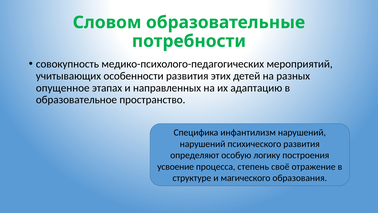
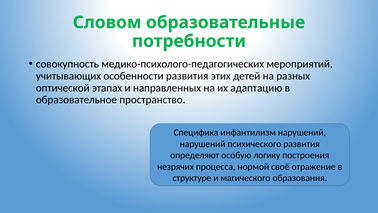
опущенное: опущенное -> оптической
усвоение: усвоение -> незрячих
степень: степень -> нормой
